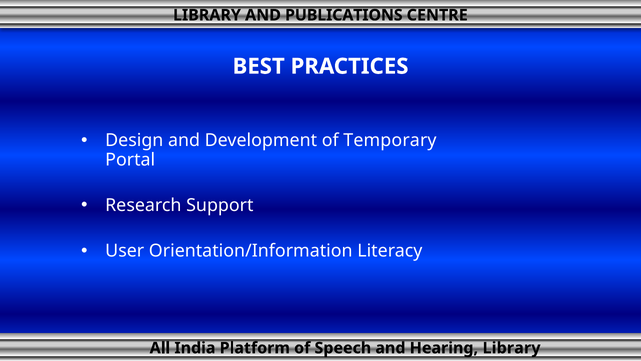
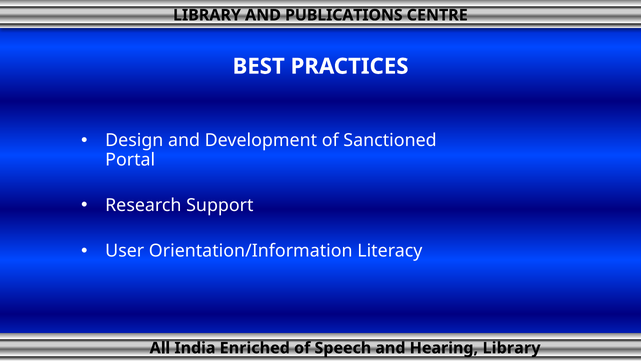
Temporary: Temporary -> Sanctioned
Platform: Platform -> Enriched
